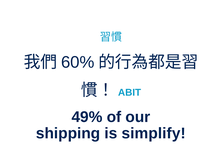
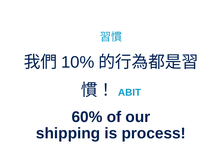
60%: 60% -> 10%
49%: 49% -> 60%
simplify: simplify -> process
